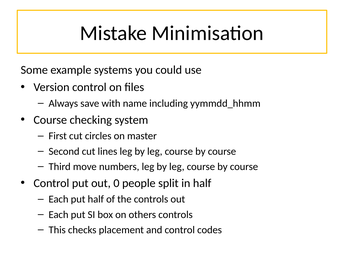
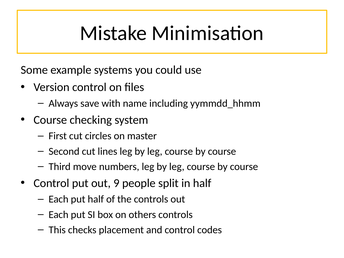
0: 0 -> 9
